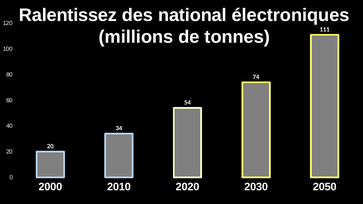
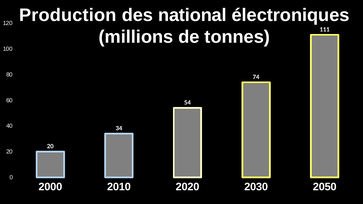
Ralentissez: Ralentissez -> Production
